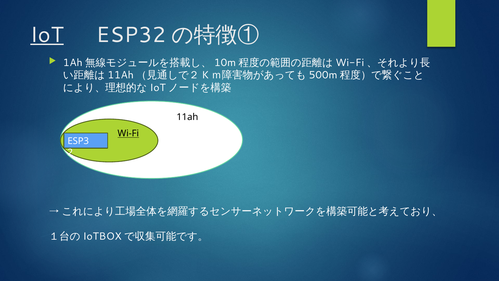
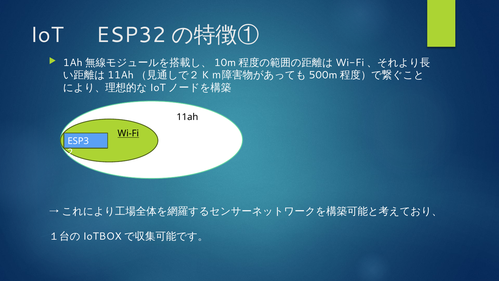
IoT underline: present -> none
